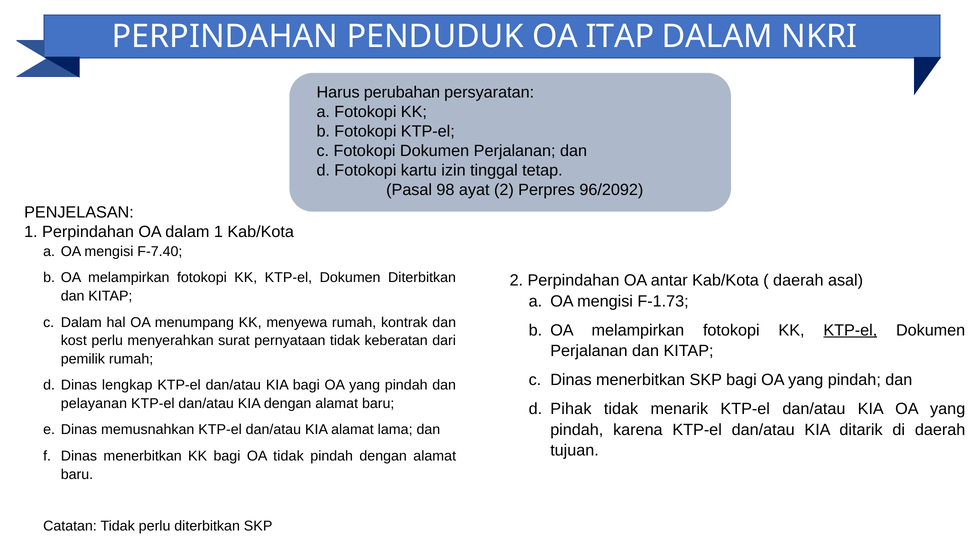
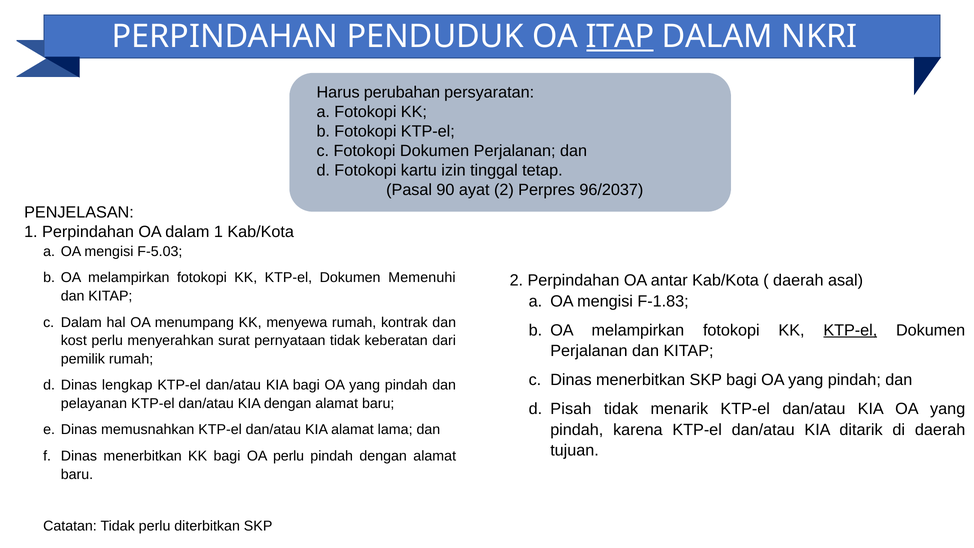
ITAP underline: none -> present
98: 98 -> 90
96/2092: 96/2092 -> 96/2037
F-7.40: F-7.40 -> F-5.03
Dokumen Diterbitkan: Diterbitkan -> Memenuhi
F-1.73: F-1.73 -> F-1.83
Pihak: Pihak -> Pisah
OA tidak: tidak -> perlu
